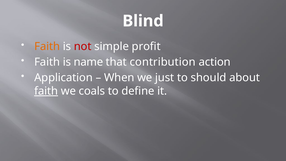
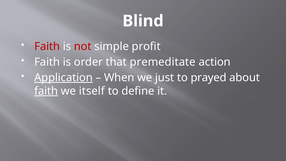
Faith at (47, 46) colour: orange -> red
name: name -> order
contribution: contribution -> premeditate
Application underline: none -> present
should: should -> prayed
coals: coals -> itself
